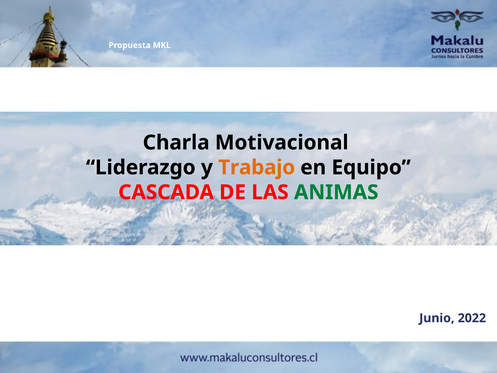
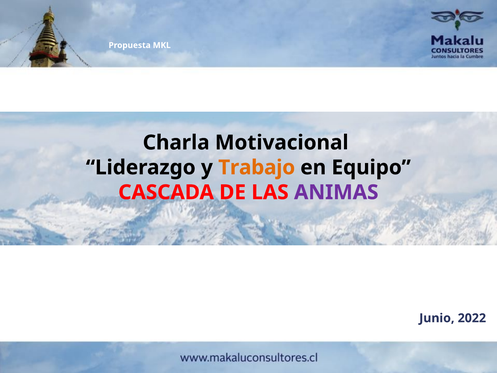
ANIMAS colour: green -> purple
